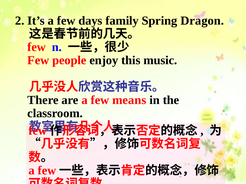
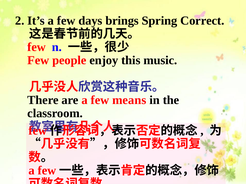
family: family -> brings
Dragon: Dragon -> Correct
